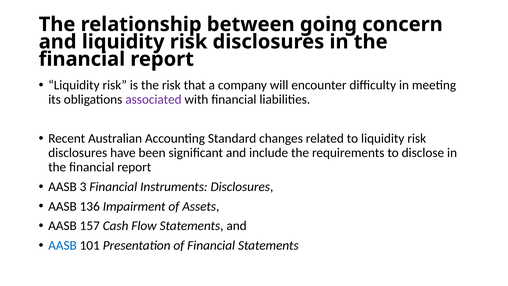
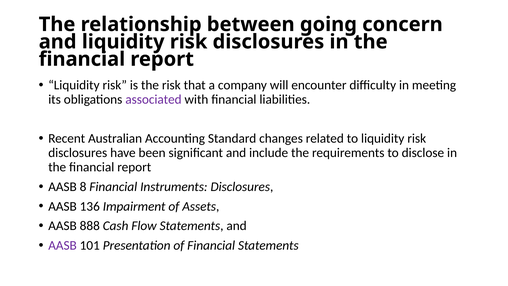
3: 3 -> 8
157: 157 -> 888
AASB at (63, 245) colour: blue -> purple
